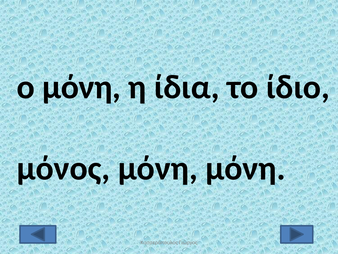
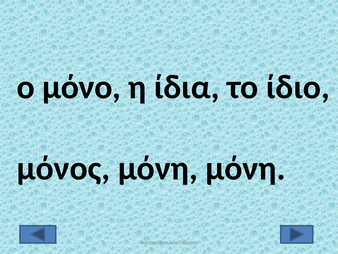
ο μόνη: μόνη -> μόνο
